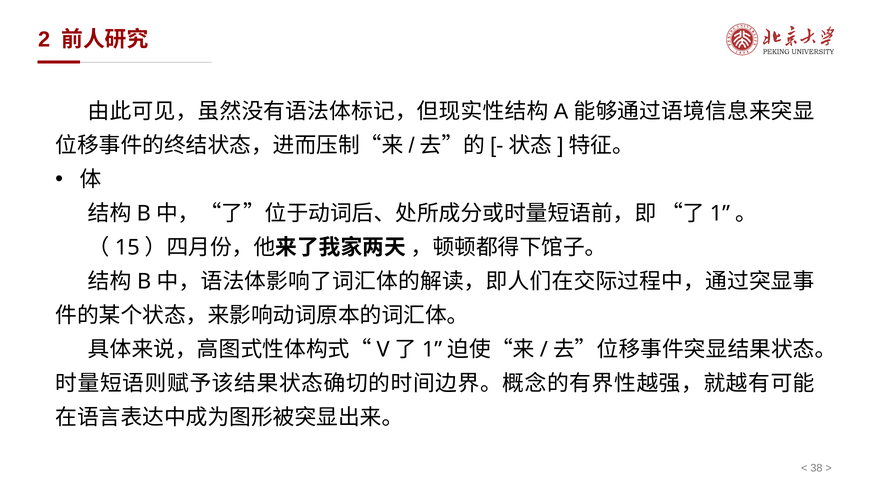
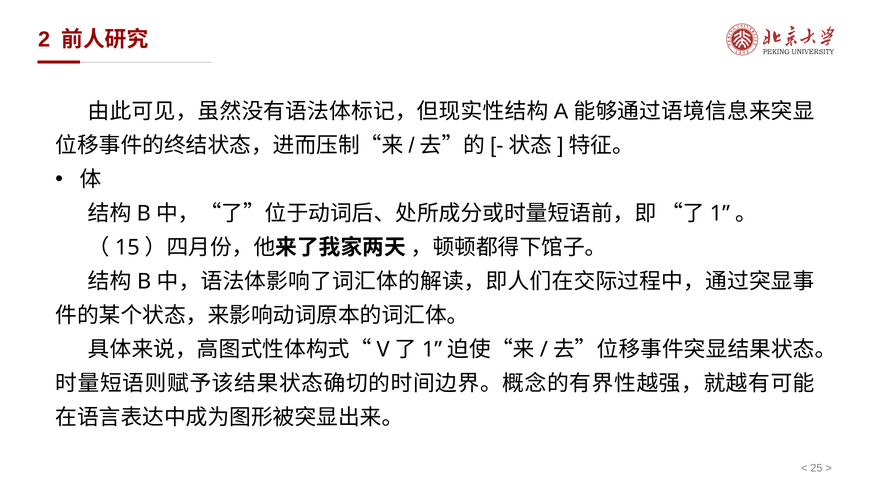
38: 38 -> 25
